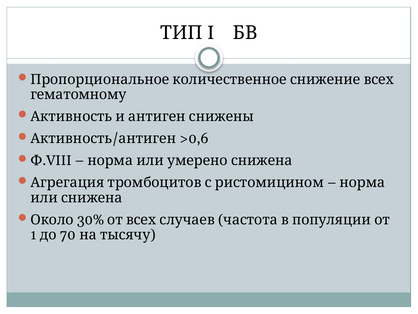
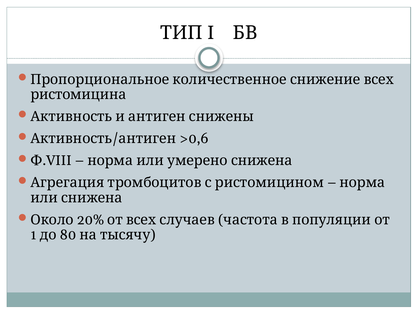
гематомному: гематомному -> ристомицина
30%: 30% -> 20%
70: 70 -> 80
